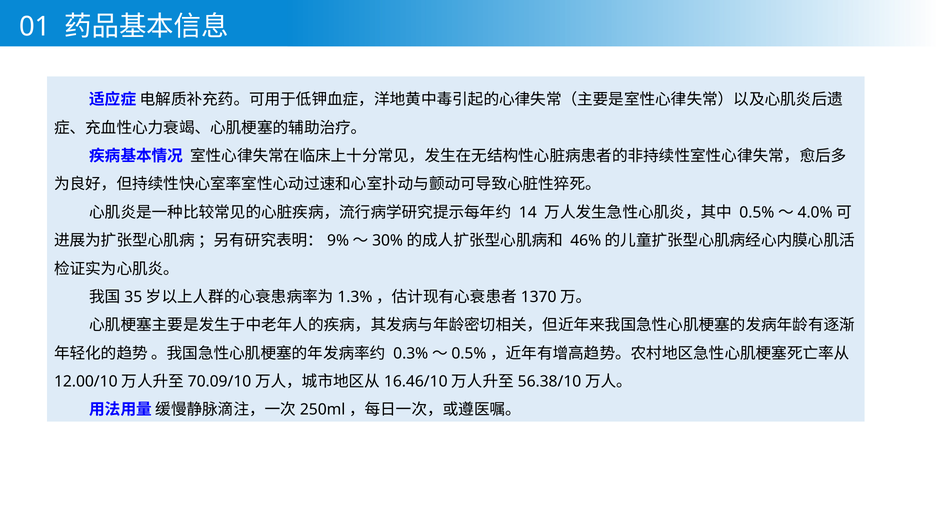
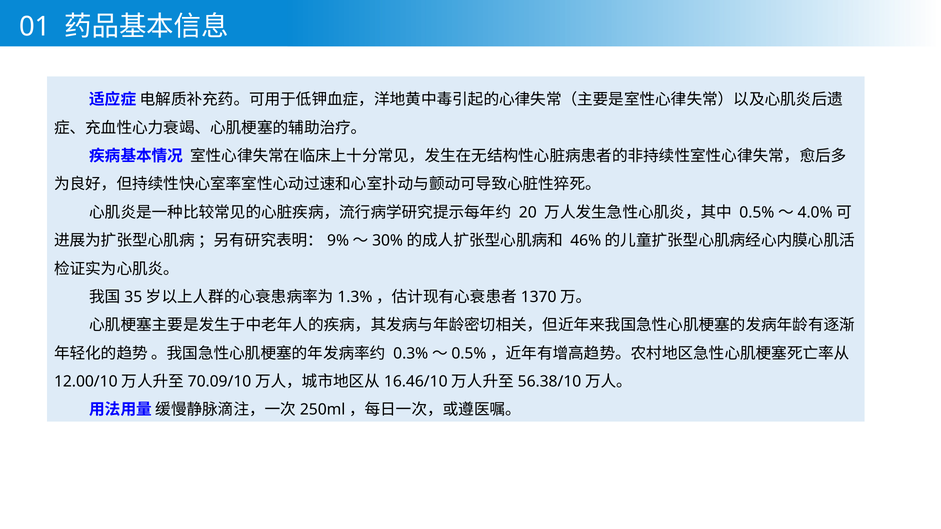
14: 14 -> 20
